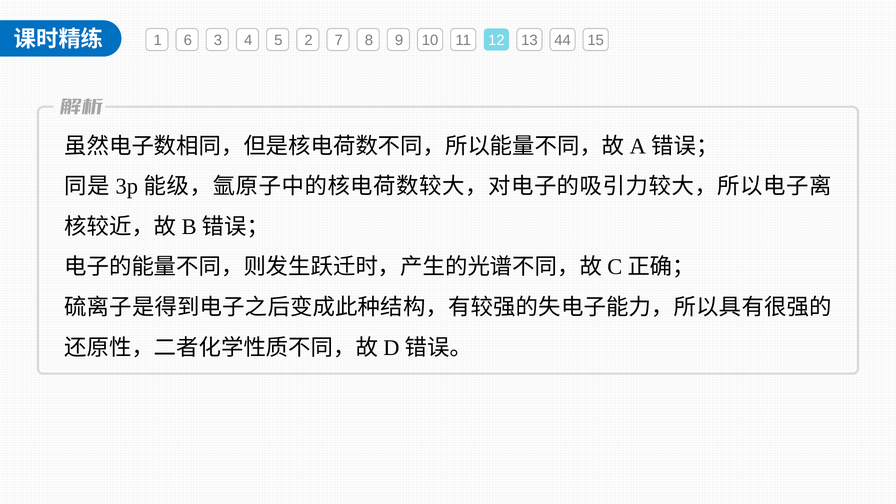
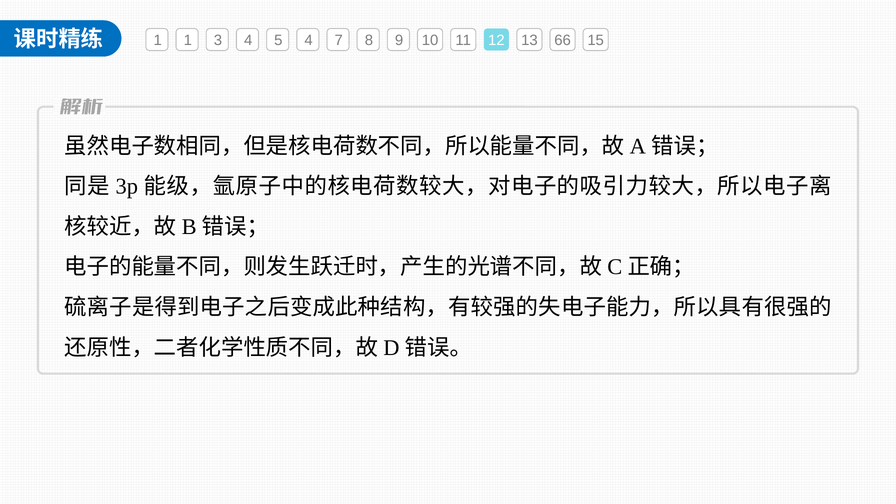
1 6: 6 -> 1
5 2: 2 -> 4
44: 44 -> 66
